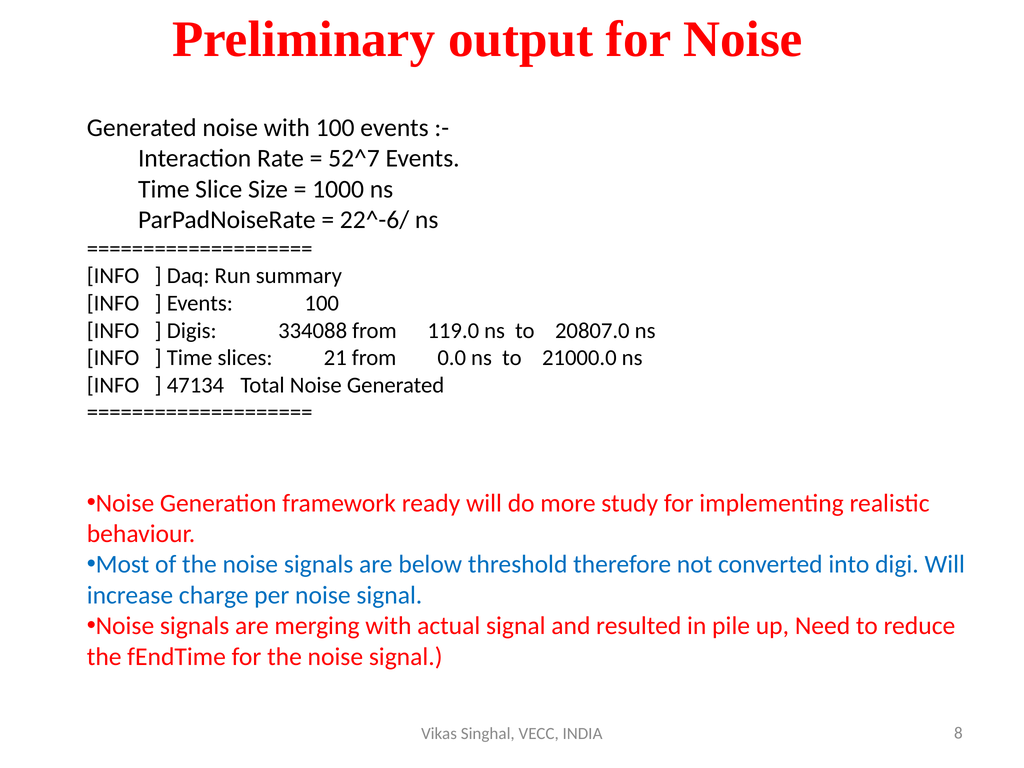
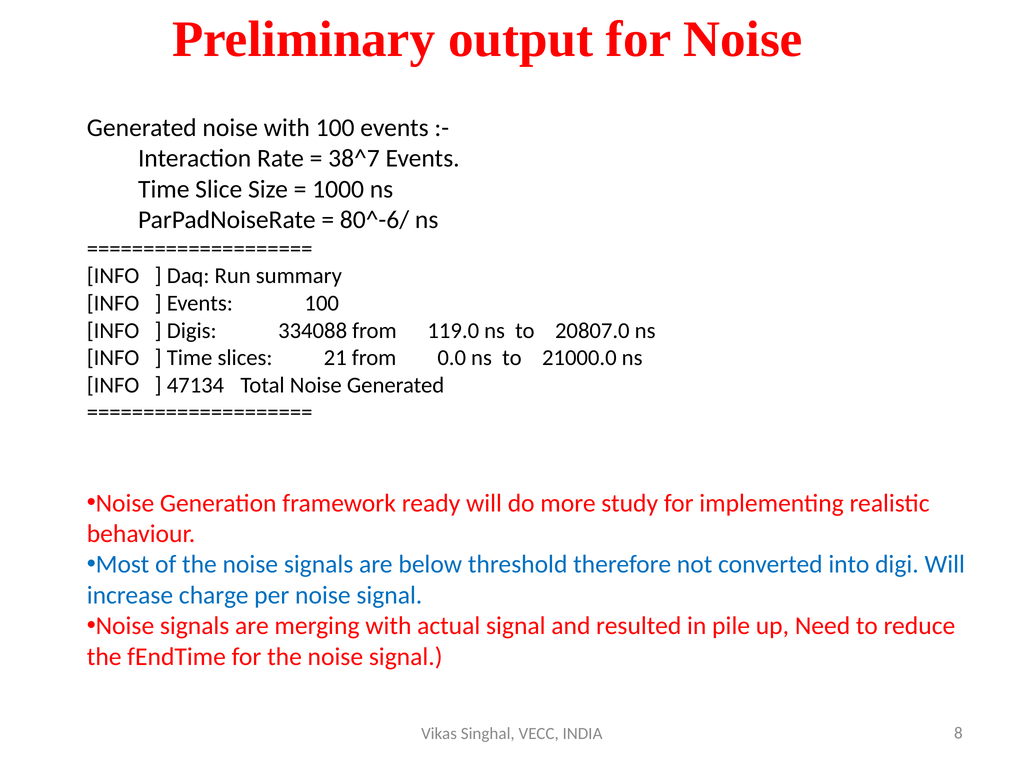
52^7: 52^7 -> 38^7
22^-6/: 22^-6/ -> 80^-6/
